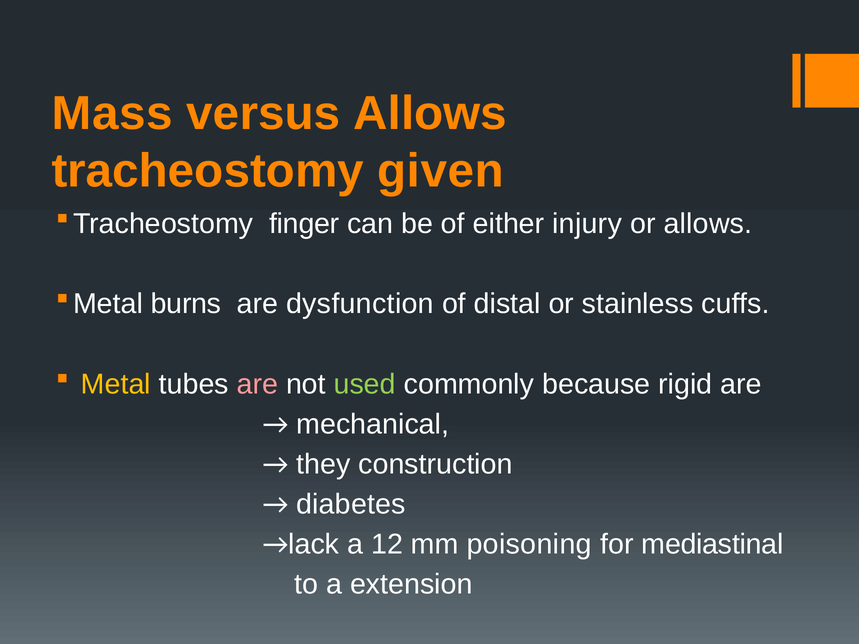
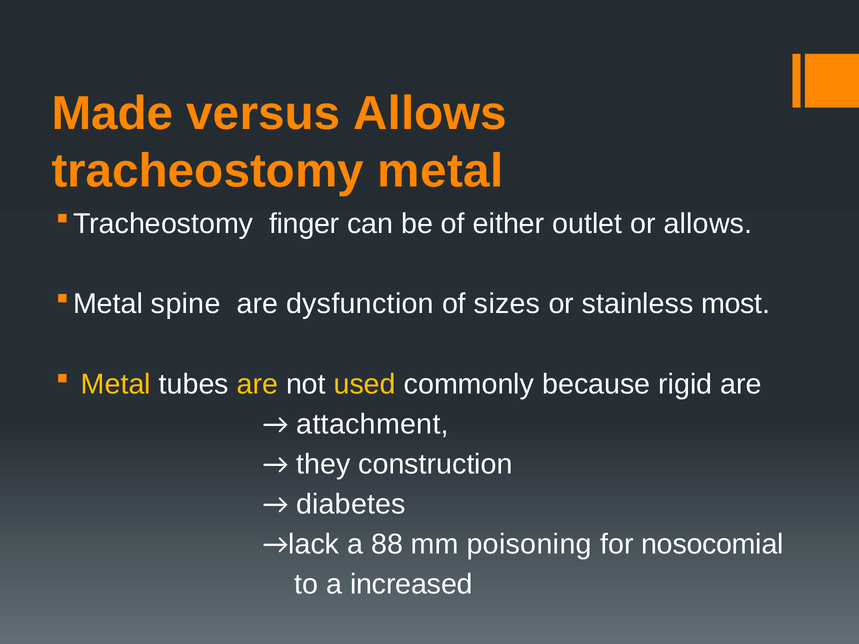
Mass: Mass -> Made
tracheostomy given: given -> metal
injury: injury -> outlet
burns: burns -> spine
distal: distal -> sizes
cuffs: cuffs -> most
are at (257, 384) colour: pink -> yellow
used colour: light green -> yellow
mechanical: mechanical -> attachment
12: 12 -> 88
mediastinal: mediastinal -> nosocomial
extension: extension -> increased
